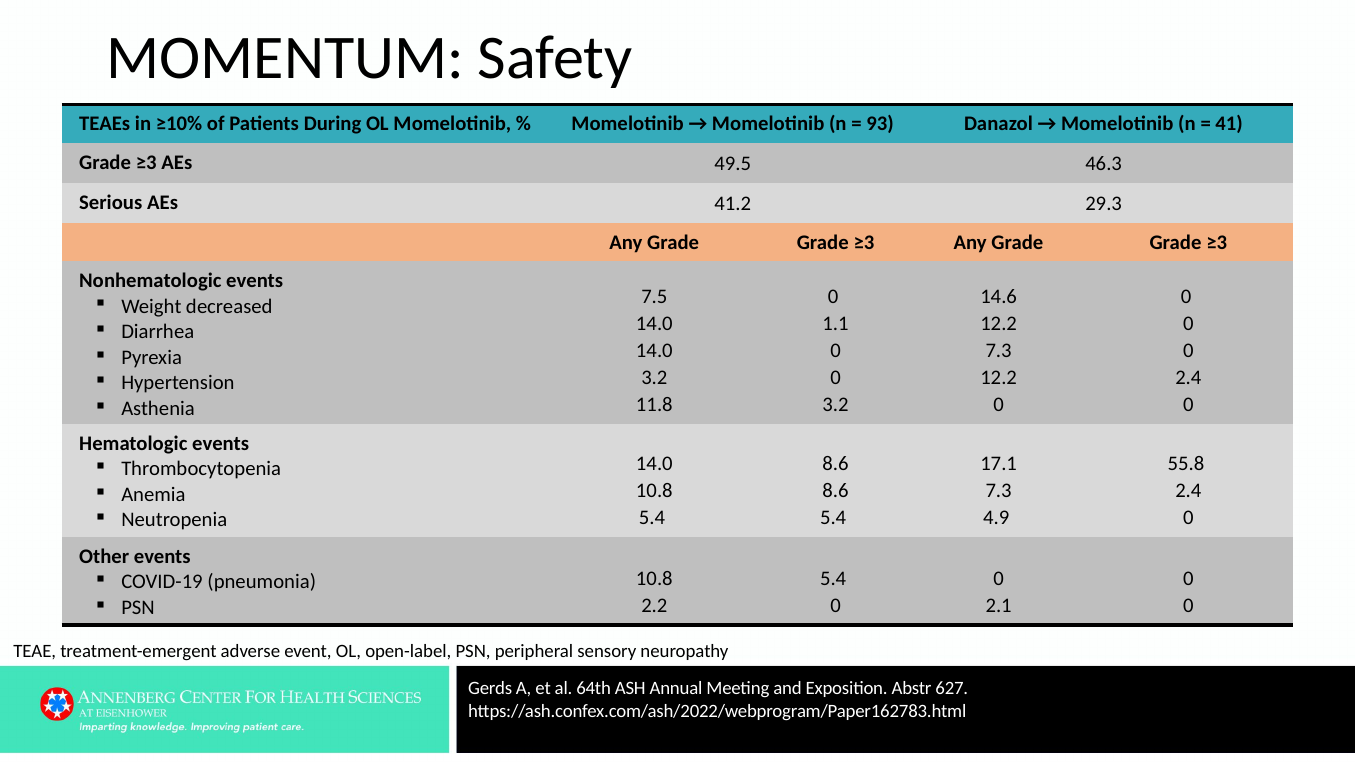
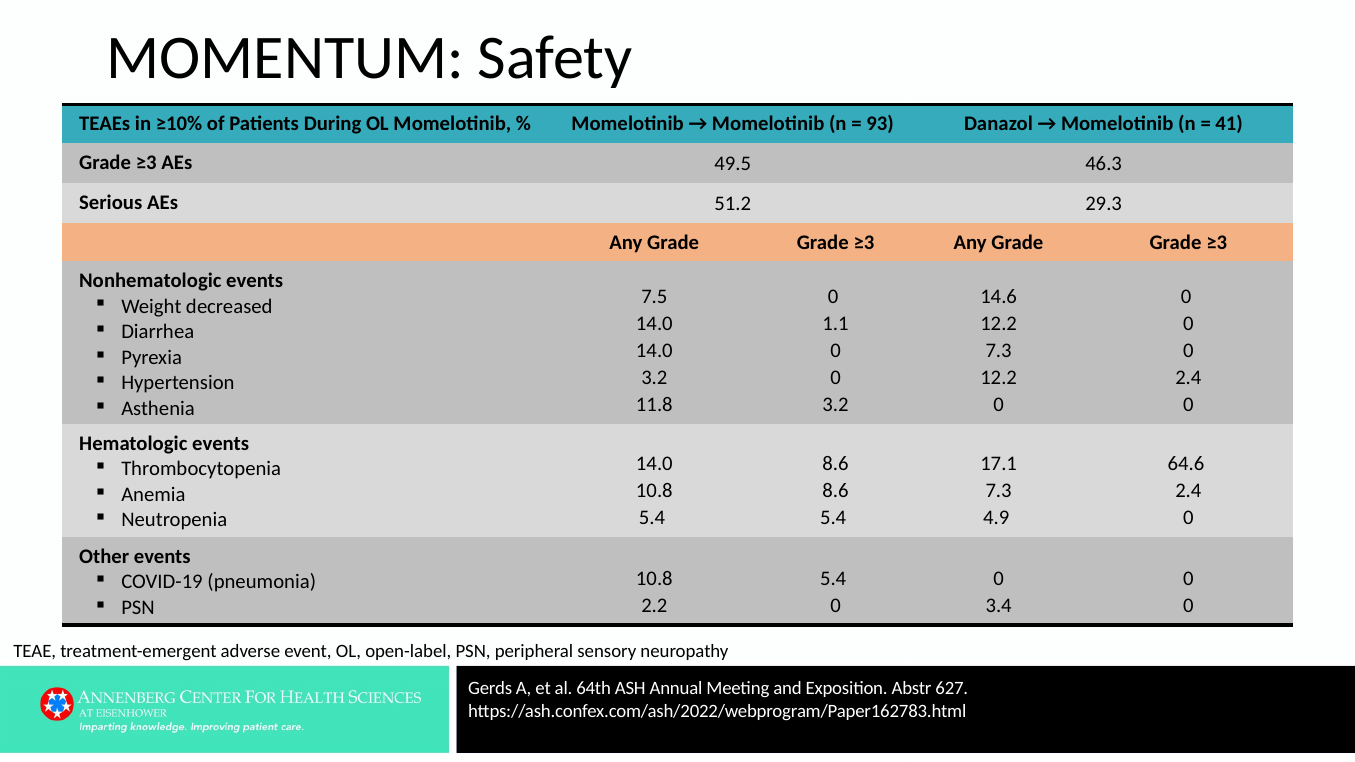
41.2: 41.2 -> 51.2
55.8: 55.8 -> 64.6
2.1: 2.1 -> 3.4
